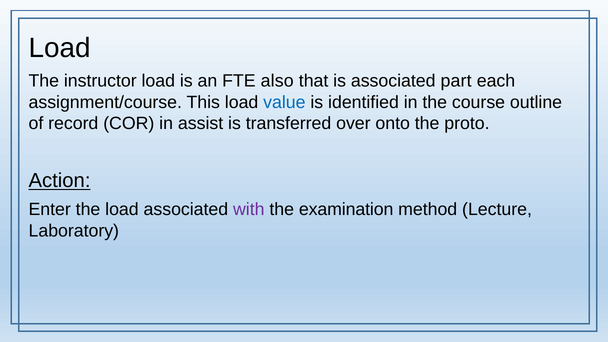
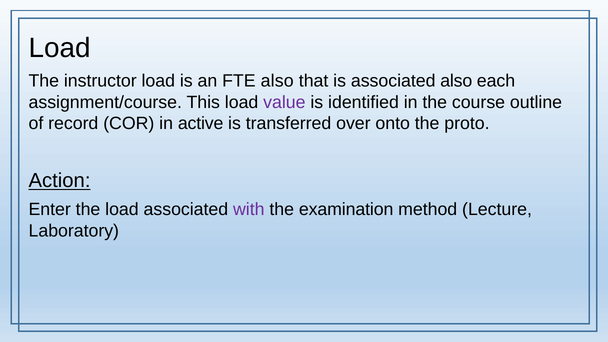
associated part: part -> also
value colour: blue -> purple
assist: assist -> active
